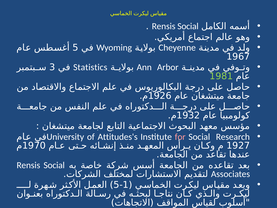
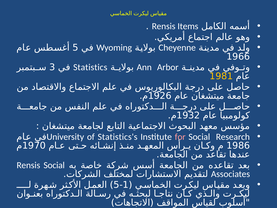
Social at (188, 26): Social -> Items
1967: 1967 -> 1966
1981 colour: light green -> yellow
Attitudes's: Attitudes's -> Statistics's
1927: 1927 -> 1986
